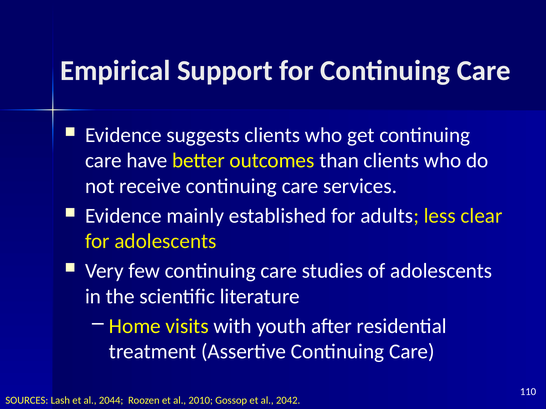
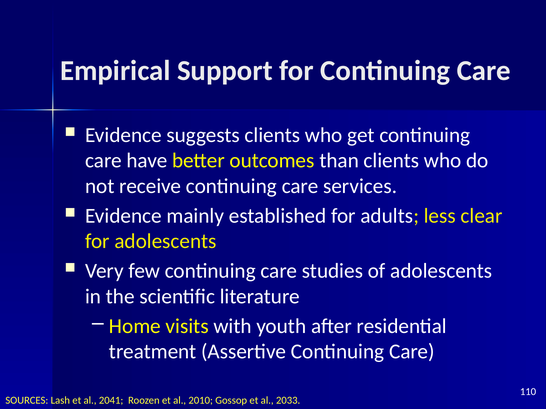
2044: 2044 -> 2041
2042: 2042 -> 2033
